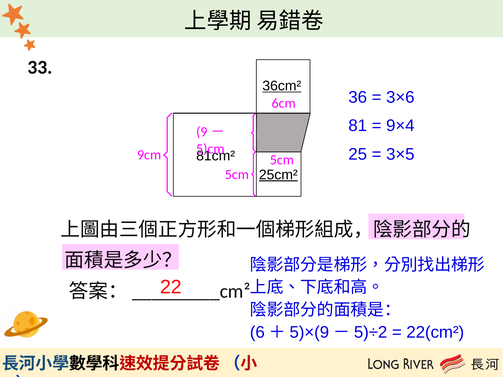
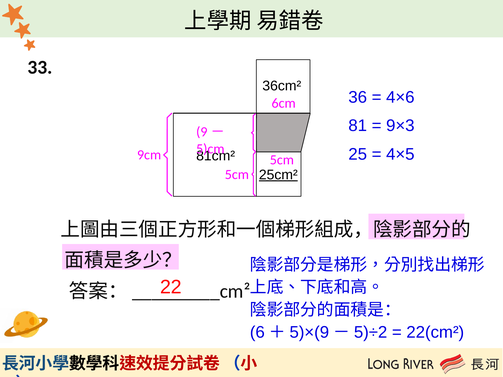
36cm² underline: present -> none
3×6: 3×6 -> 4×6
9×4: 9×4 -> 9×3
3×5: 3×5 -> 4×5
